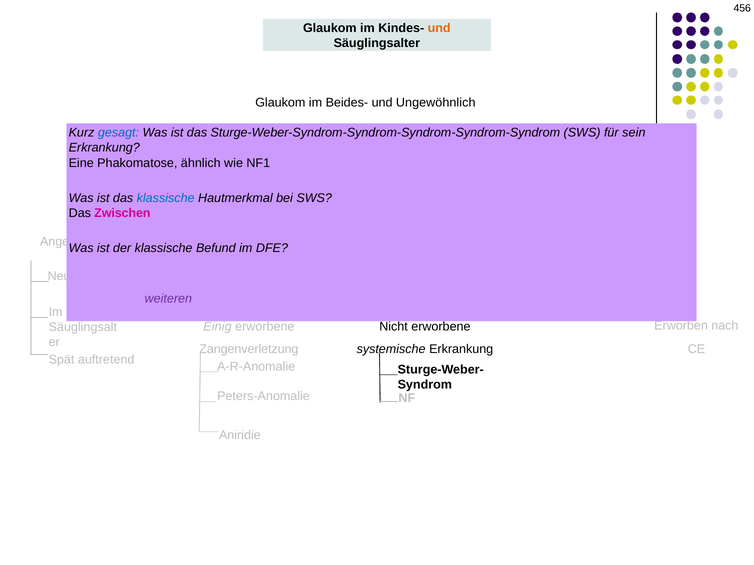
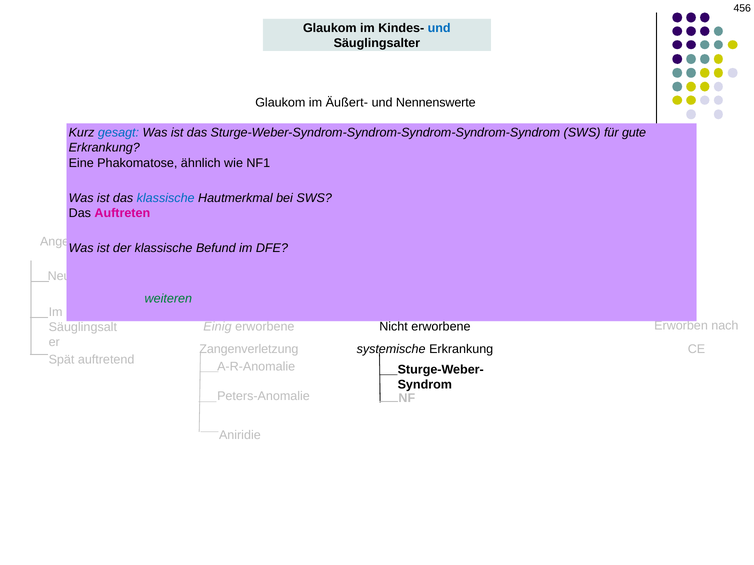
und at (439, 28) colour: orange -> blue
Beides-: Beides- -> Äußert-
Ungewöhnlich: Ungewöhnlich -> Nennenswerte
sein: sein -> gute
Zwischen: Zwischen -> Auftreten
weiteren colour: purple -> green
